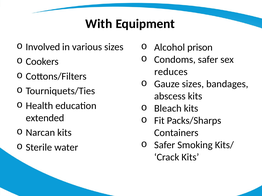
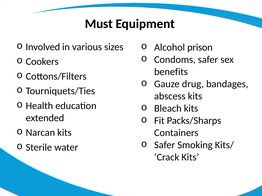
With: With -> Must
reduces: reduces -> benefits
Gauze sizes: sizes -> drug
